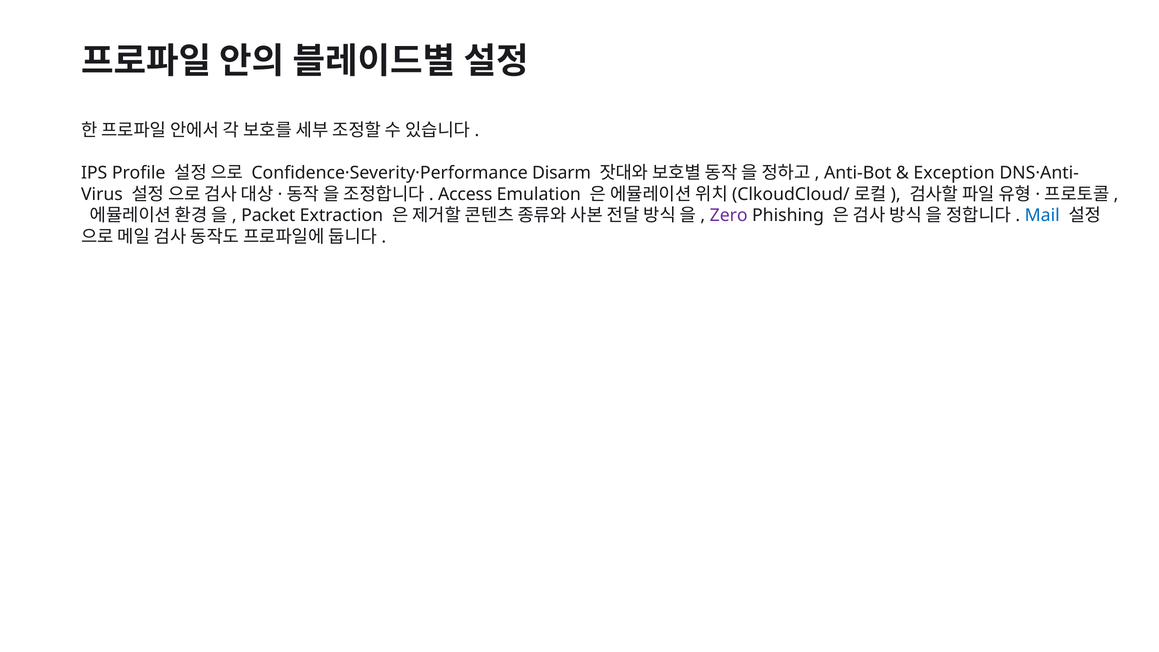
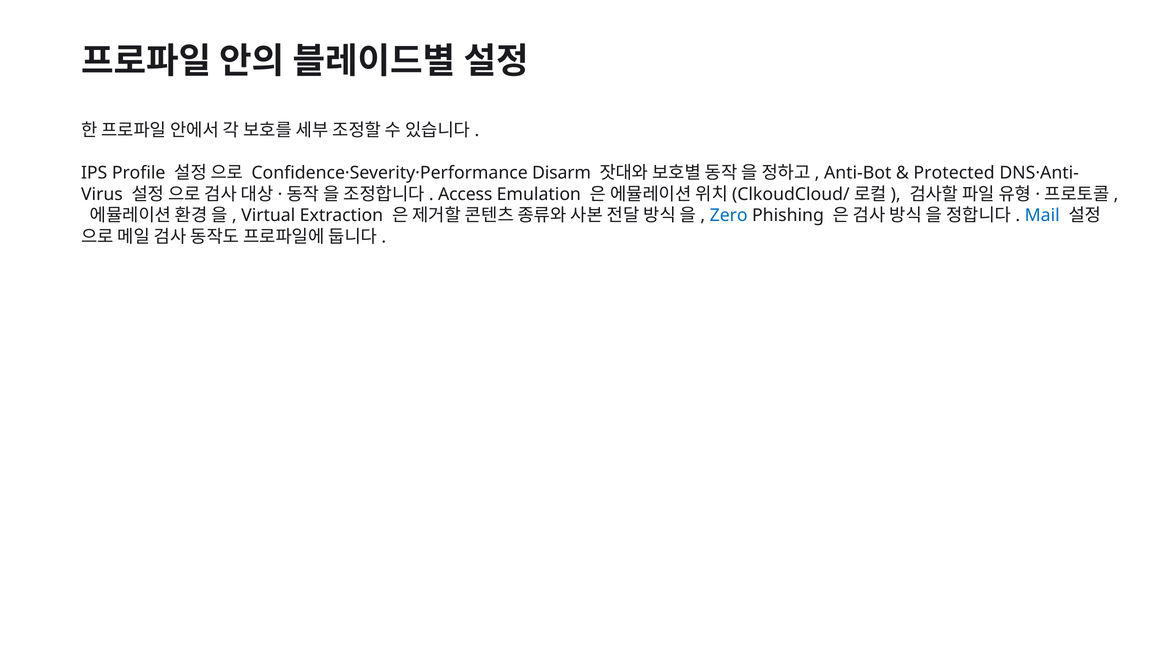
Exception: Exception -> Protected
Packet: Packet -> Virtual
Zero colour: purple -> blue
